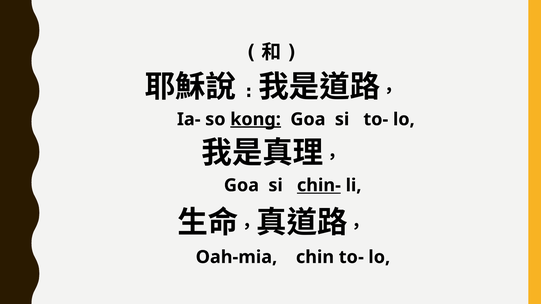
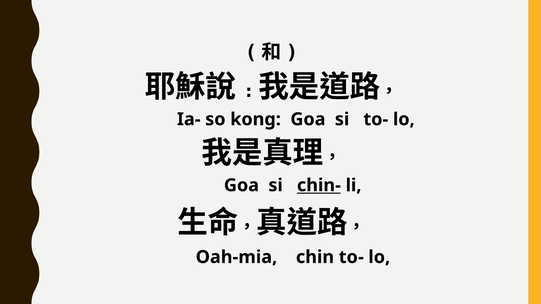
kong underline: present -> none
